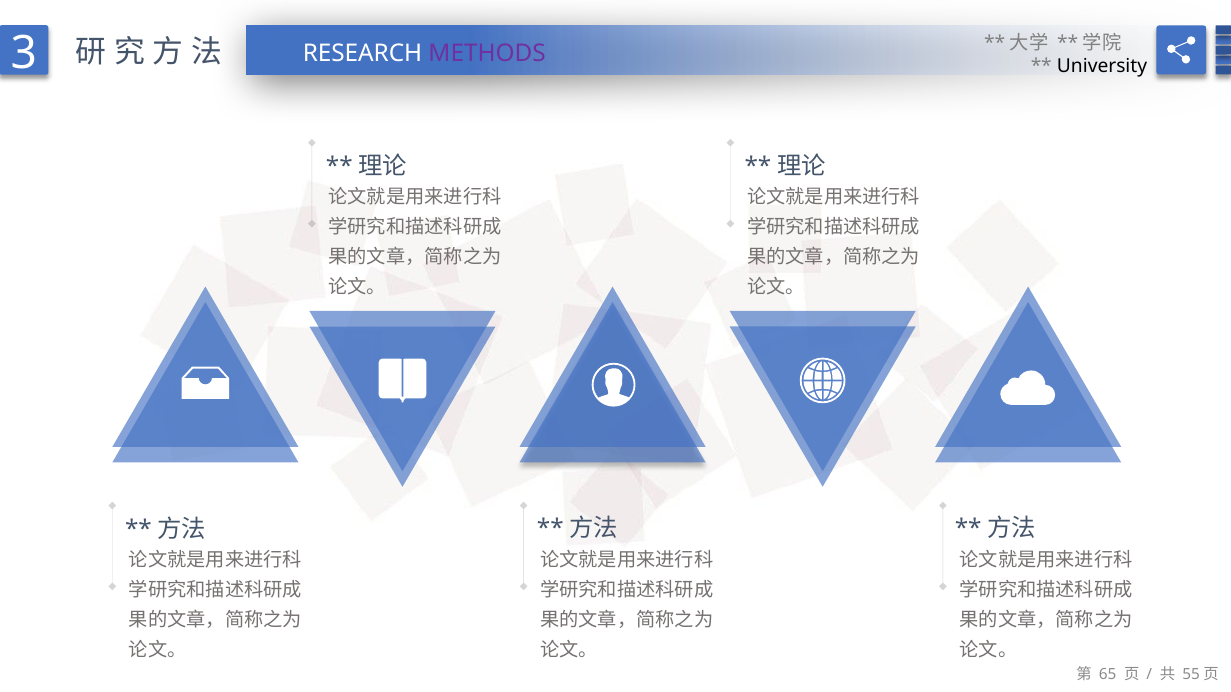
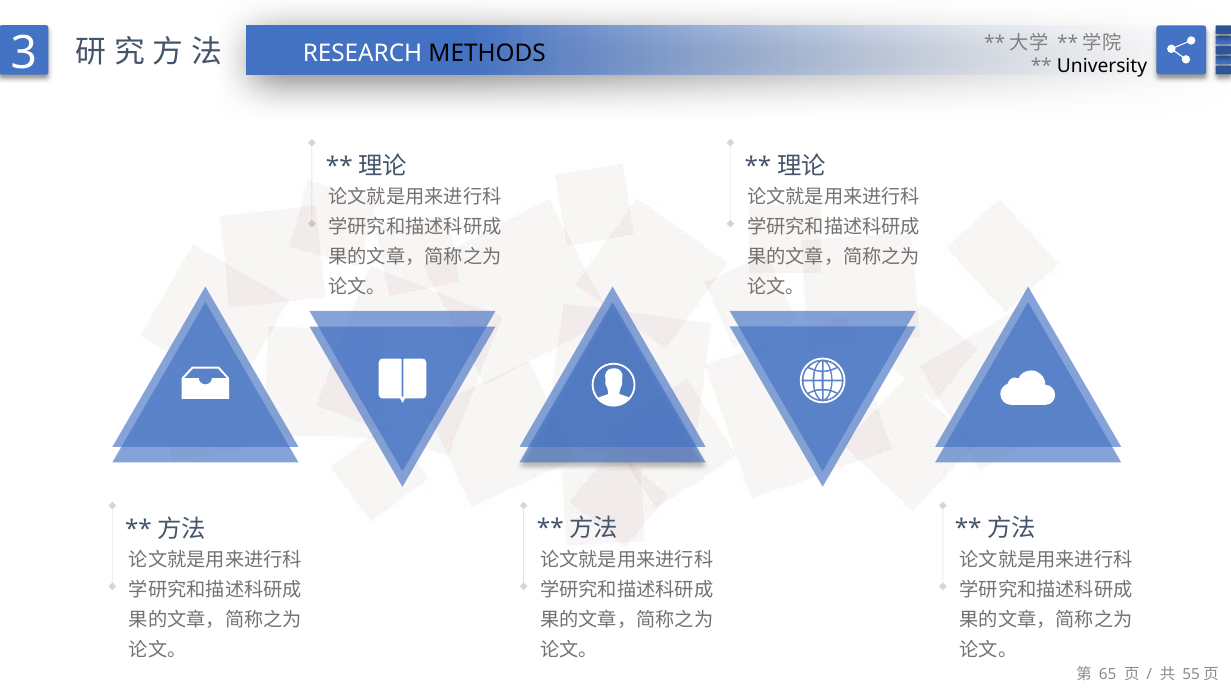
METHODS colour: purple -> black
